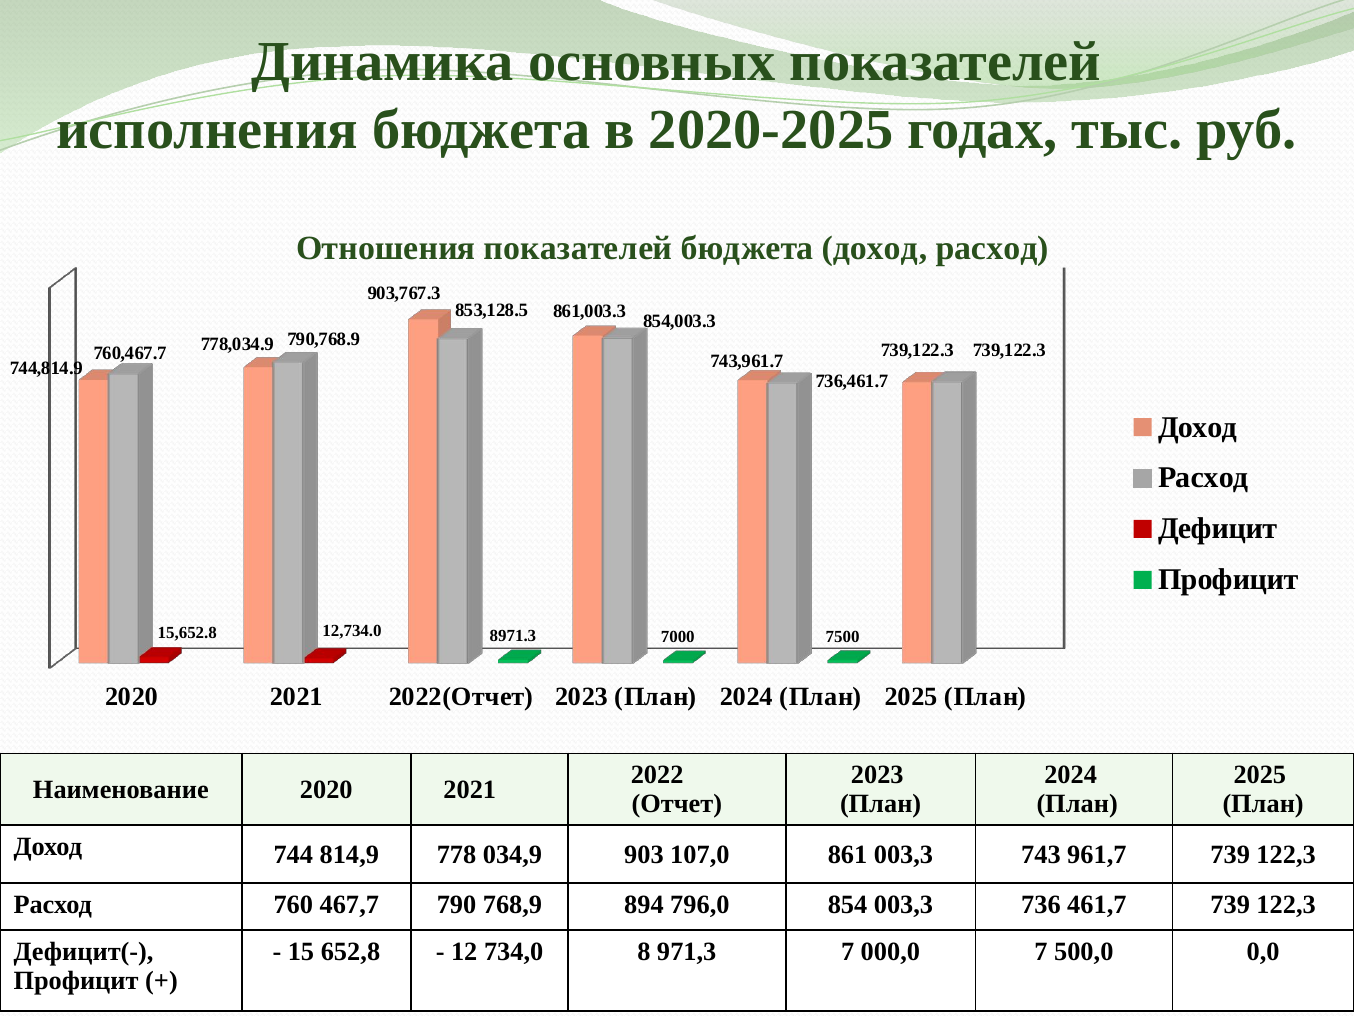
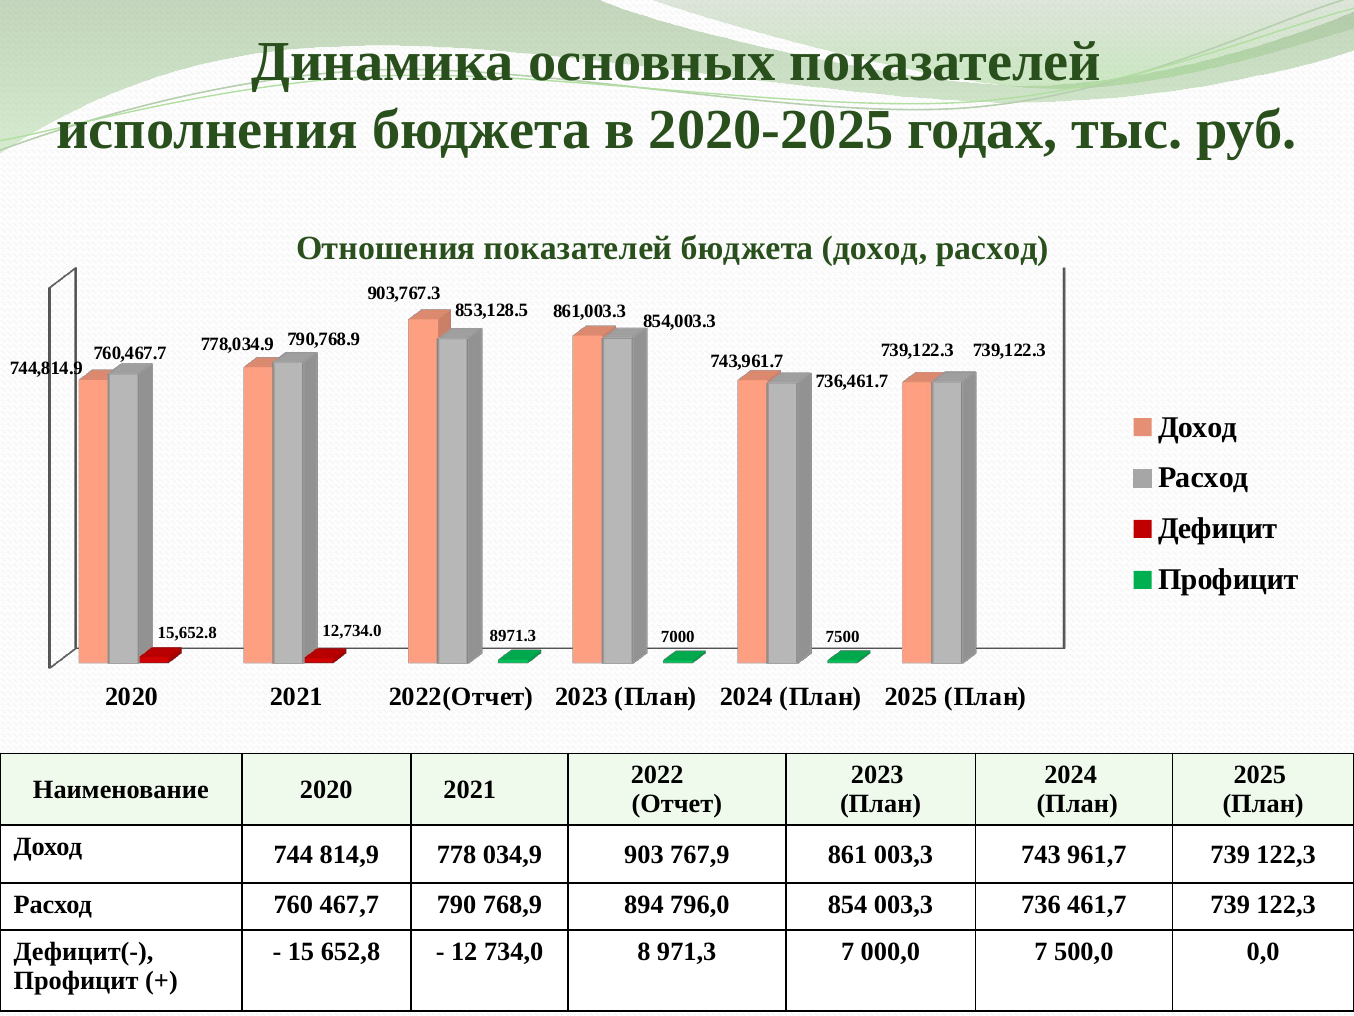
107,0: 107,0 -> 767,9
